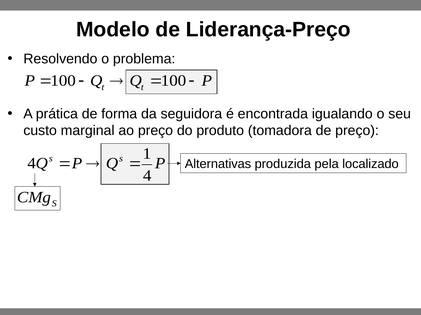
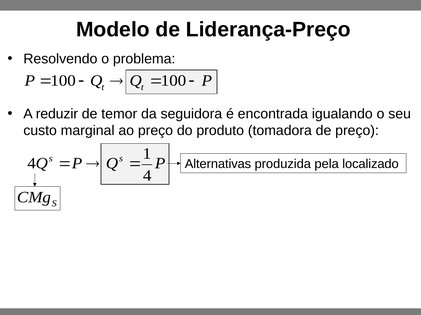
prática: prática -> reduzir
forma: forma -> temor
